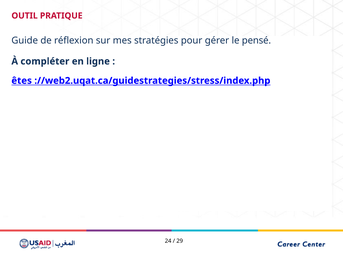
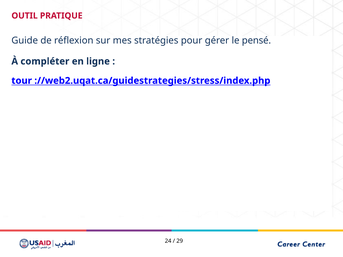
êtes: êtes -> tour
